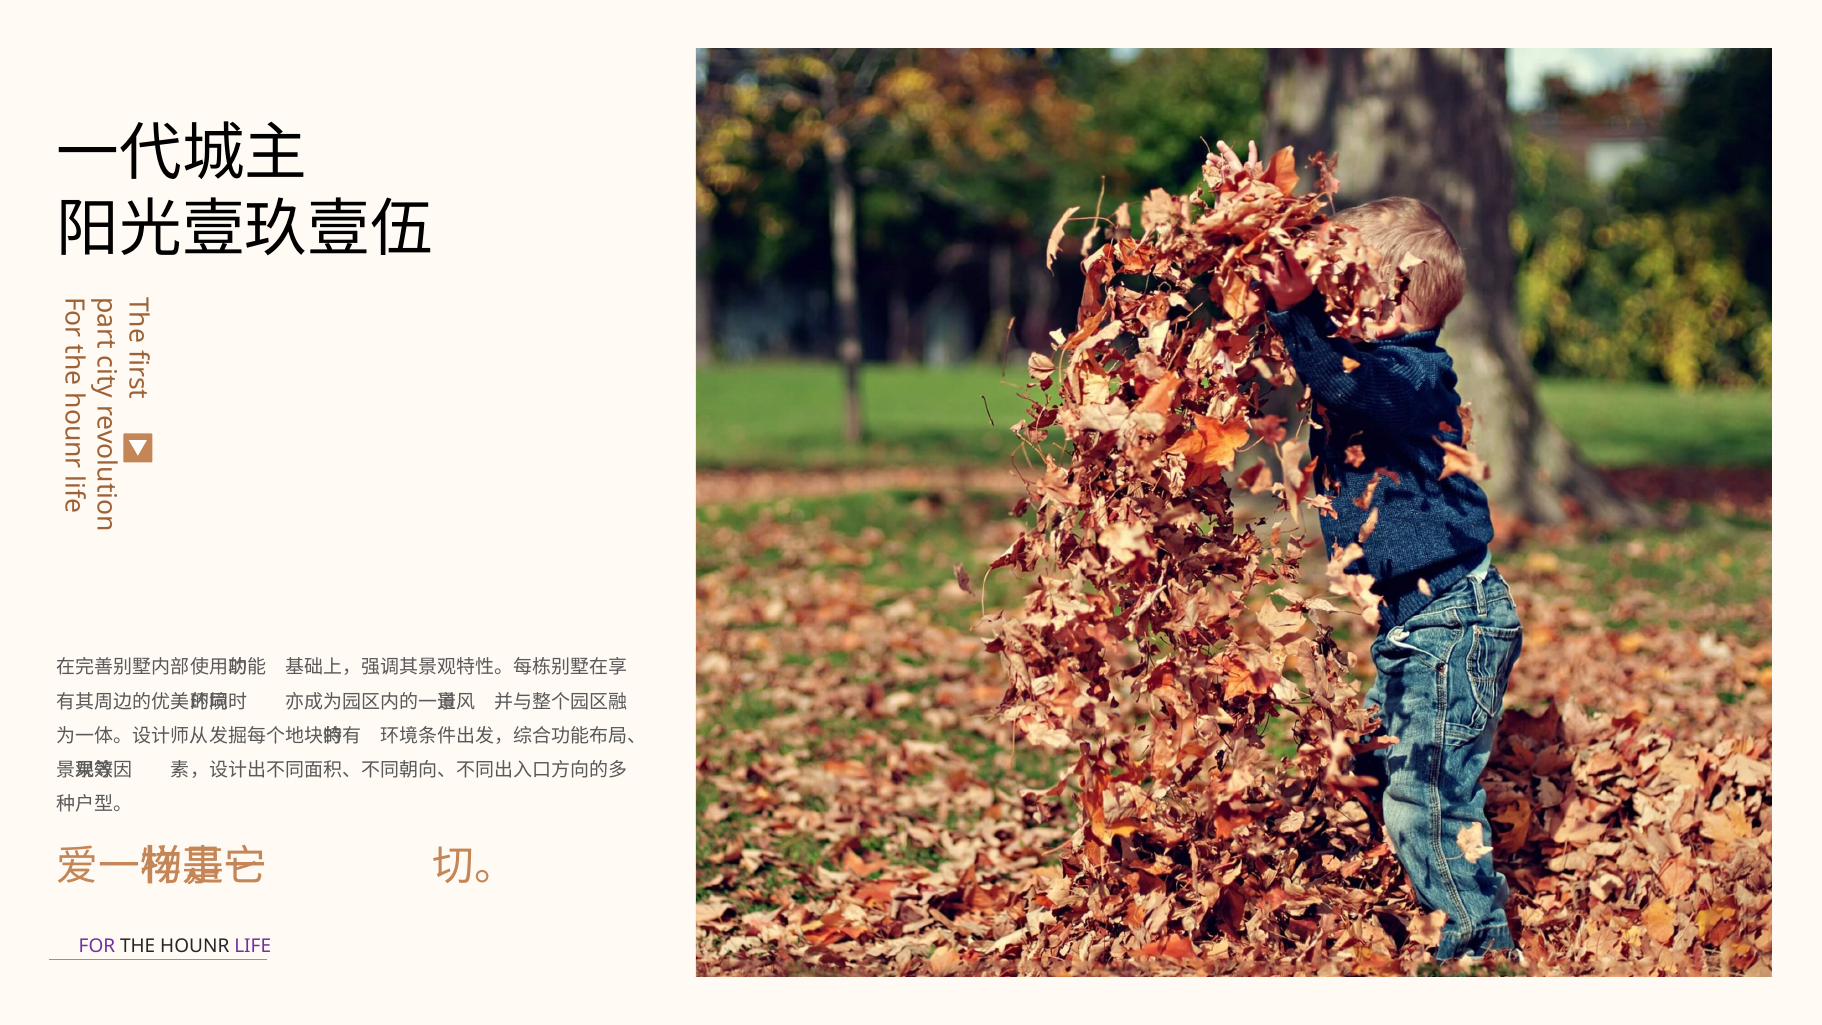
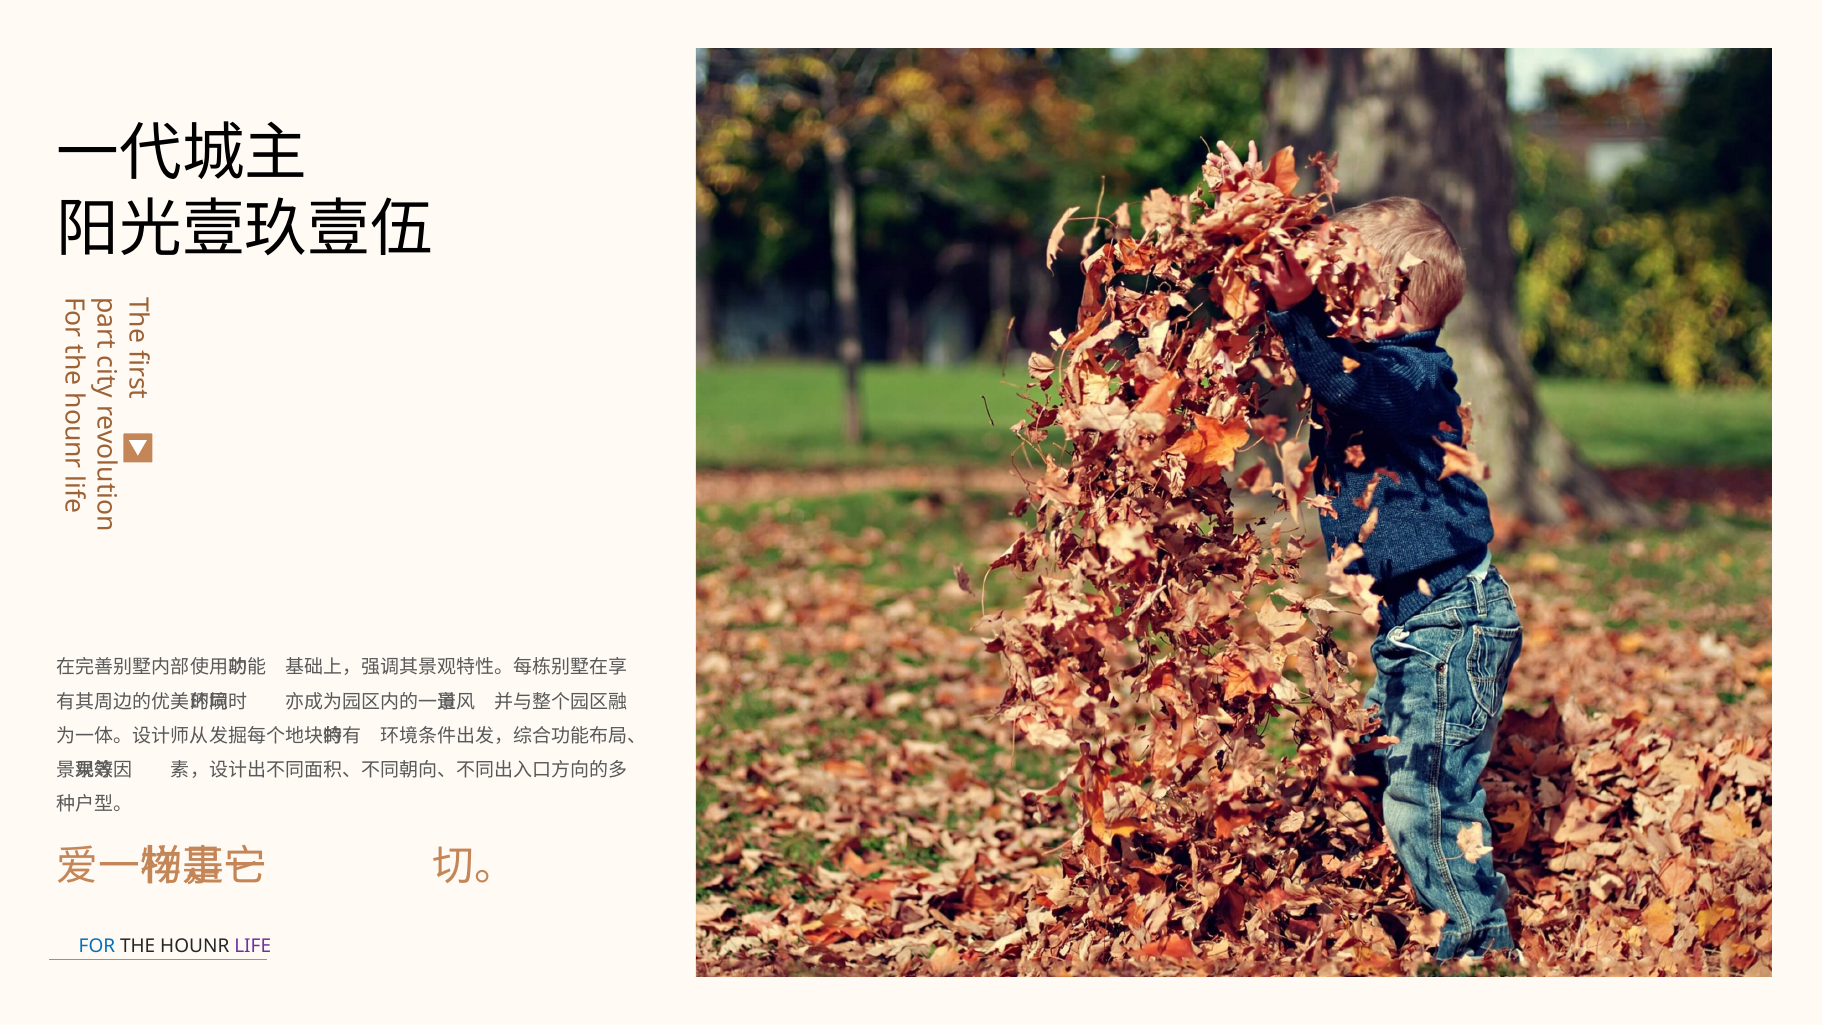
FOR colour: purple -> blue
